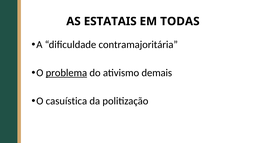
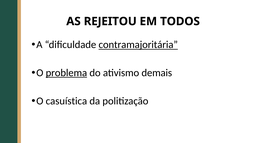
ESTATAIS: ESTATAIS -> REJEITOU
TODAS: TODAS -> TODOS
contramajoritária underline: none -> present
